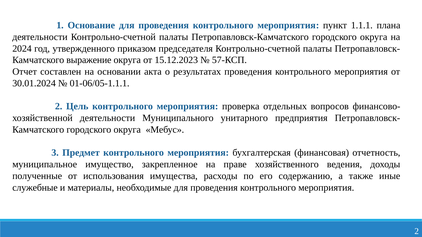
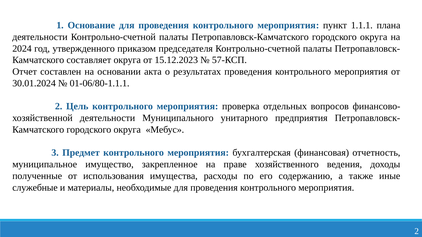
выражение: выражение -> составляет
01-06/05-1.1.1: 01-06/05-1.1.1 -> 01-06/80-1.1.1
